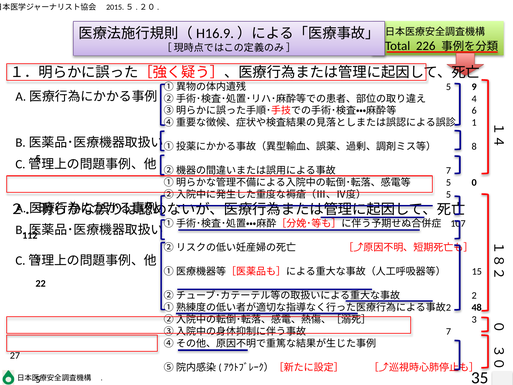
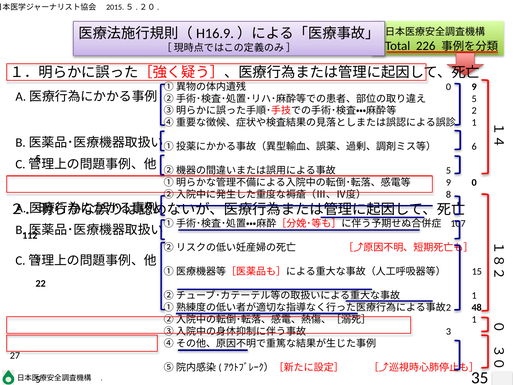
5 at (448, 87): 5 -> 0
4 at (474, 99): 4 -> 5
6: 6 -> 2
8: 8 -> 6
7 at (448, 171): 7 -> 5
5 at (448, 182): 5 -> 9
5 at (448, 194): 5 -> 8
2 at (474, 295): 2 -> 1
3 at (474, 319): 3 -> 1
7 at (448, 331): 7 -> 3
